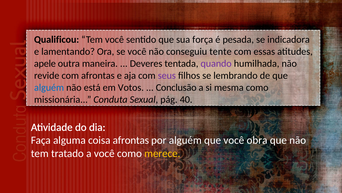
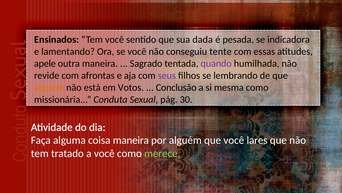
Qualificou: Qualificou -> Ensinados
força: força -> dada
Deveres: Deveres -> Sagrado
alguém at (49, 87) colour: blue -> orange
40: 40 -> 30
coisa afrontas: afrontas -> maneira
obra: obra -> lares
merece colour: yellow -> light green
